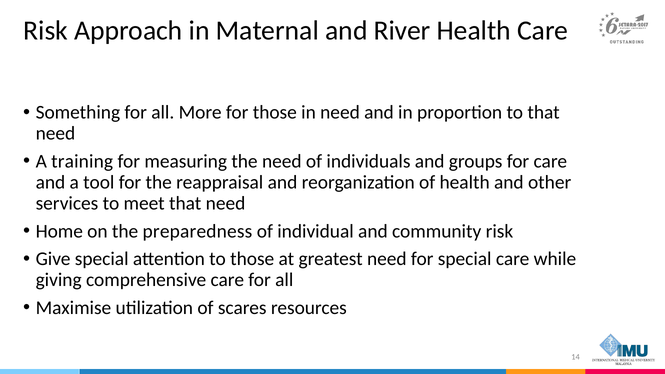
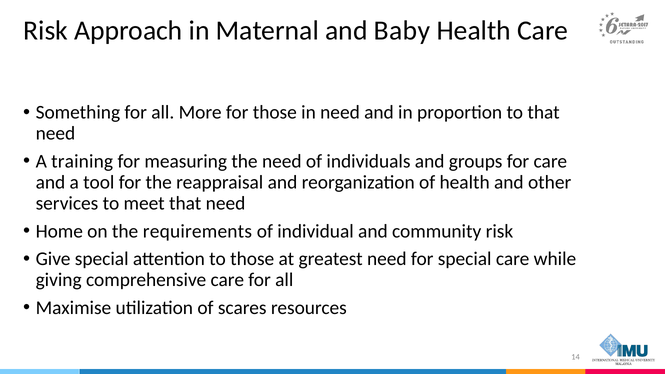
River: River -> Baby
preparedness: preparedness -> requirements
